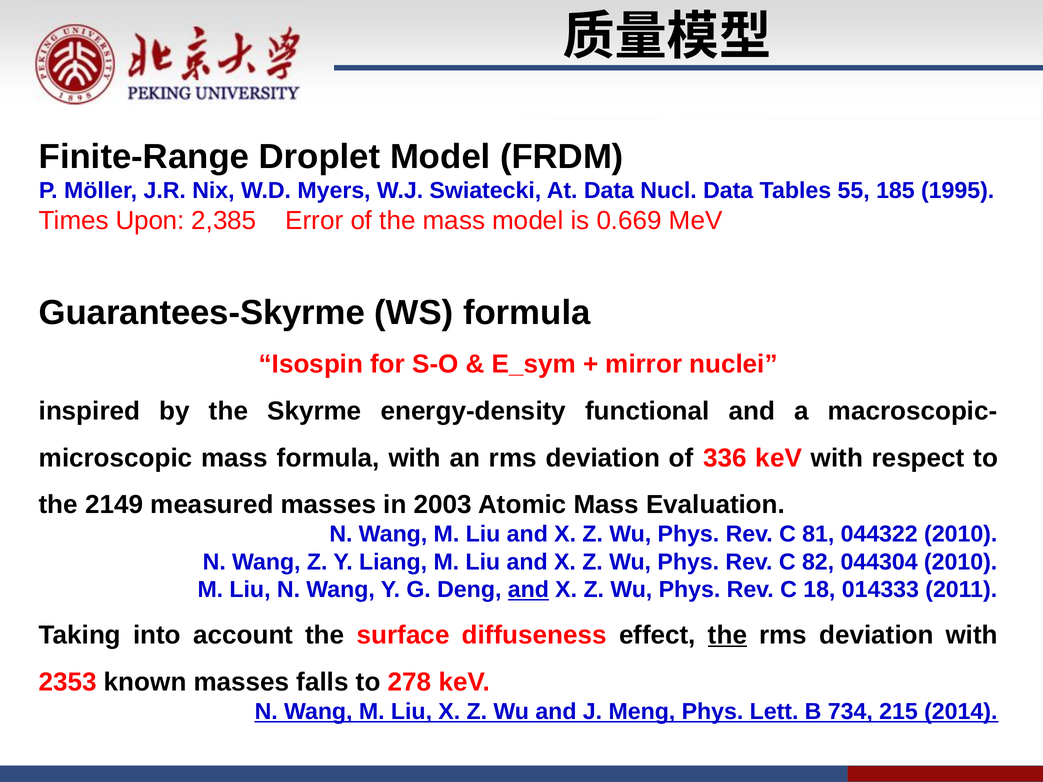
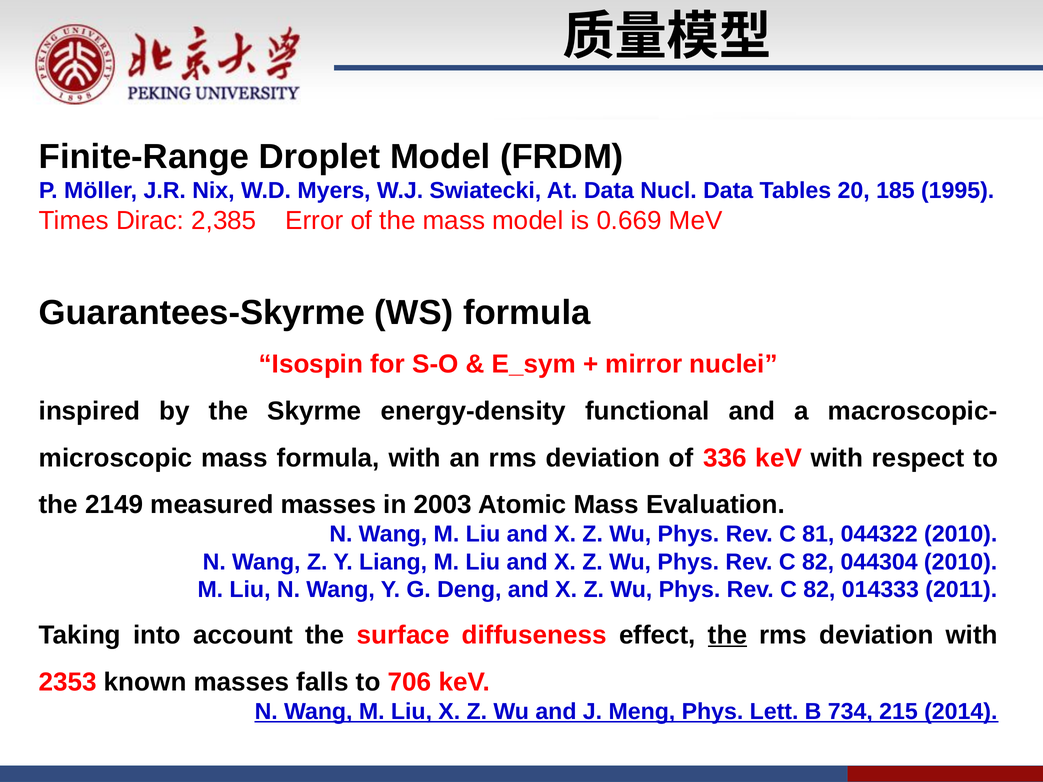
55: 55 -> 20
Upon: Upon -> Dirac
and at (528, 590) underline: present -> none
18 at (819, 590): 18 -> 82
278: 278 -> 706
